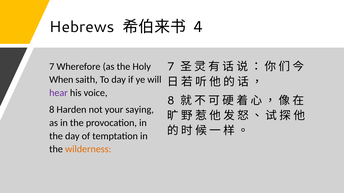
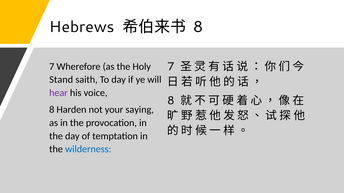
4 at (198, 27): 4 -> 8
When: When -> Stand
wilderness colour: orange -> blue
